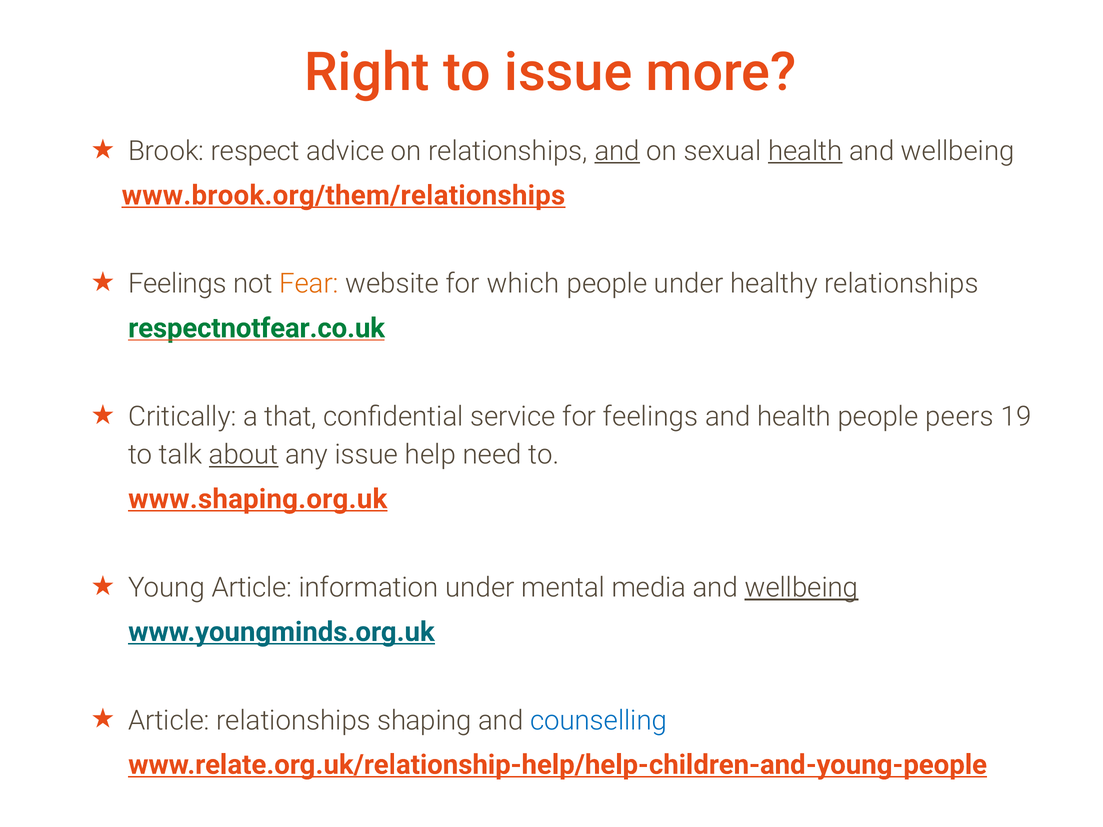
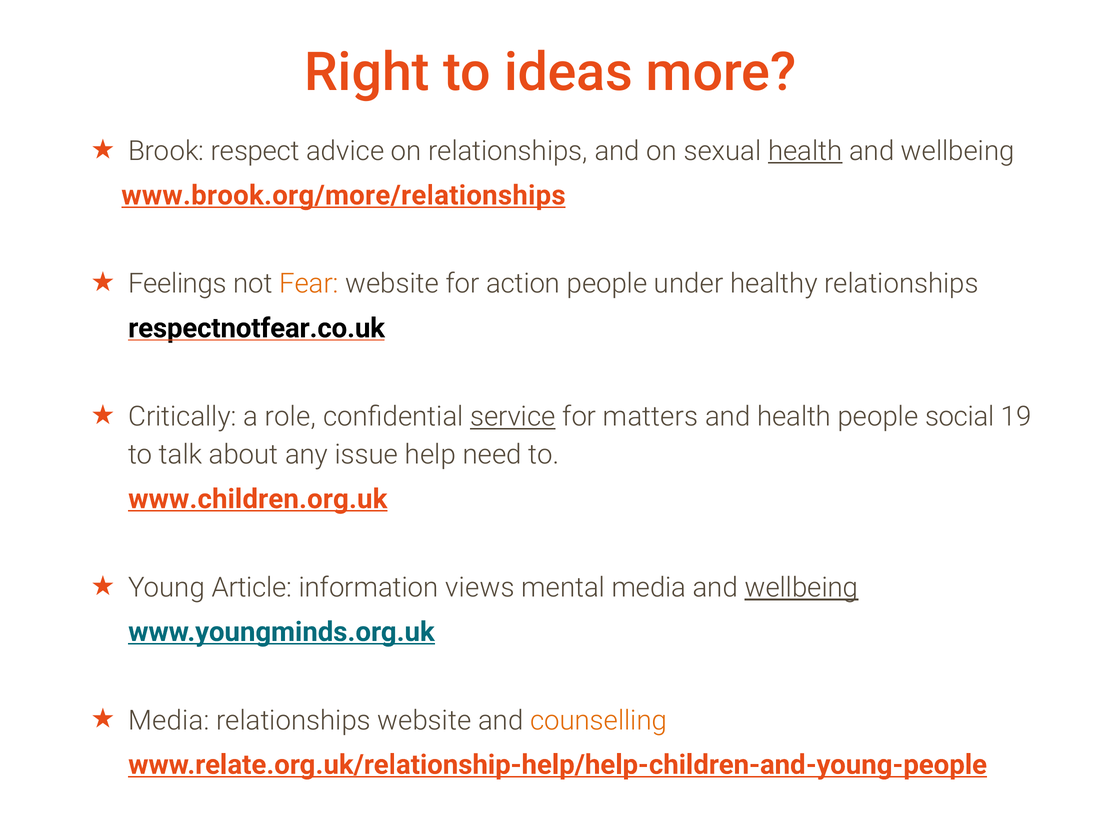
to issue: issue -> ideas
and at (617, 151) underline: present -> none
www.brook.org/them/relationships: www.brook.org/them/relationships -> www.brook.org/more/relationships
which: which -> action
respectnotfear.co.uk colour: green -> black
that: that -> role
service underline: none -> present
for feelings: feelings -> matters
peers: peers -> social
about underline: present -> none
www.shaping.org.uk: www.shaping.org.uk -> www.children.org.uk
information under: under -> views
Article at (169, 721): Article -> Media
relationships shaping: shaping -> website
counselling colour: blue -> orange
